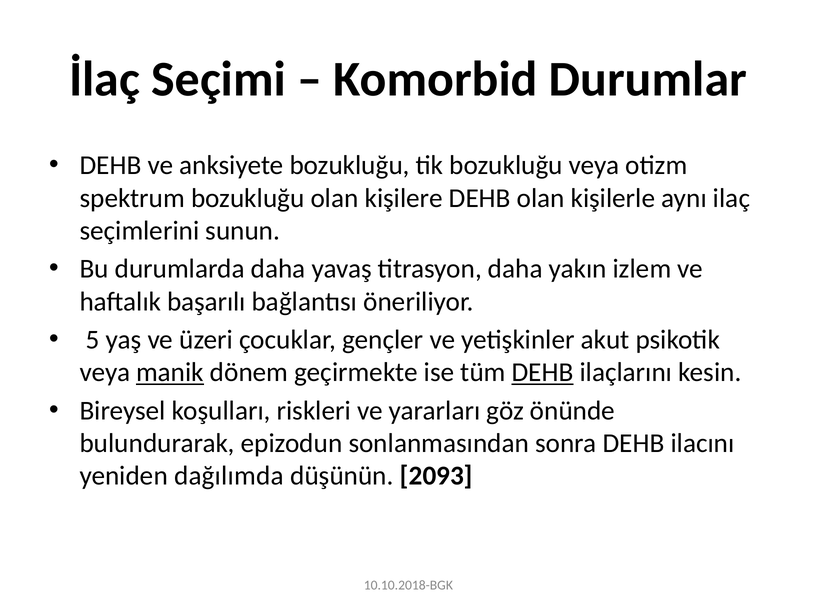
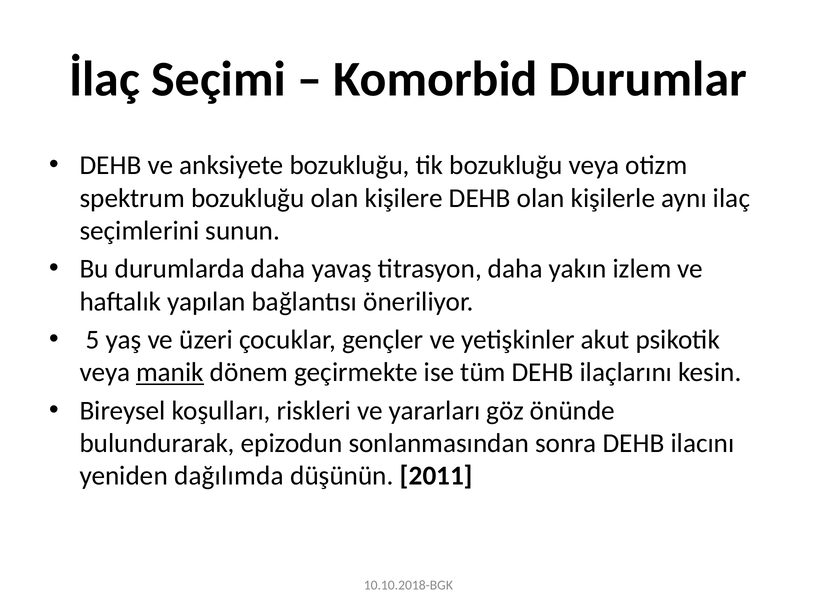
başarılı: başarılı -> yapılan
DEHB at (543, 372) underline: present -> none
2093: 2093 -> 2011
